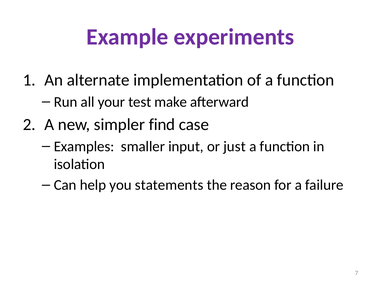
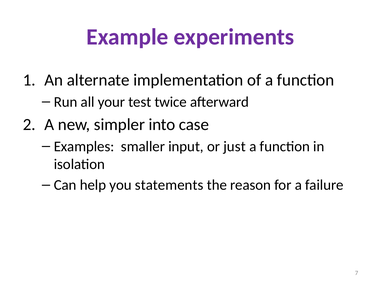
make: make -> twice
find: find -> into
